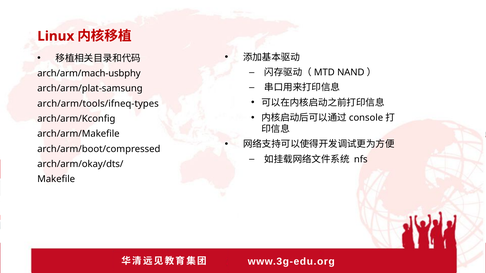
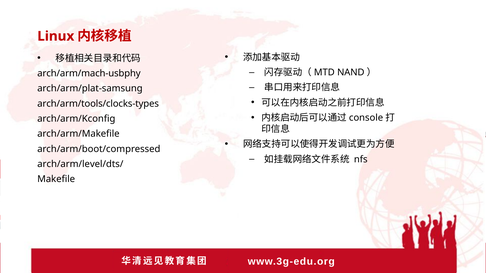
arch/arm/tools/ifneq-types: arch/arm/tools/ifneq-types -> arch/arm/tools/clocks-types
arch/arm/okay/dts/: arch/arm/okay/dts/ -> arch/arm/level/dts/
